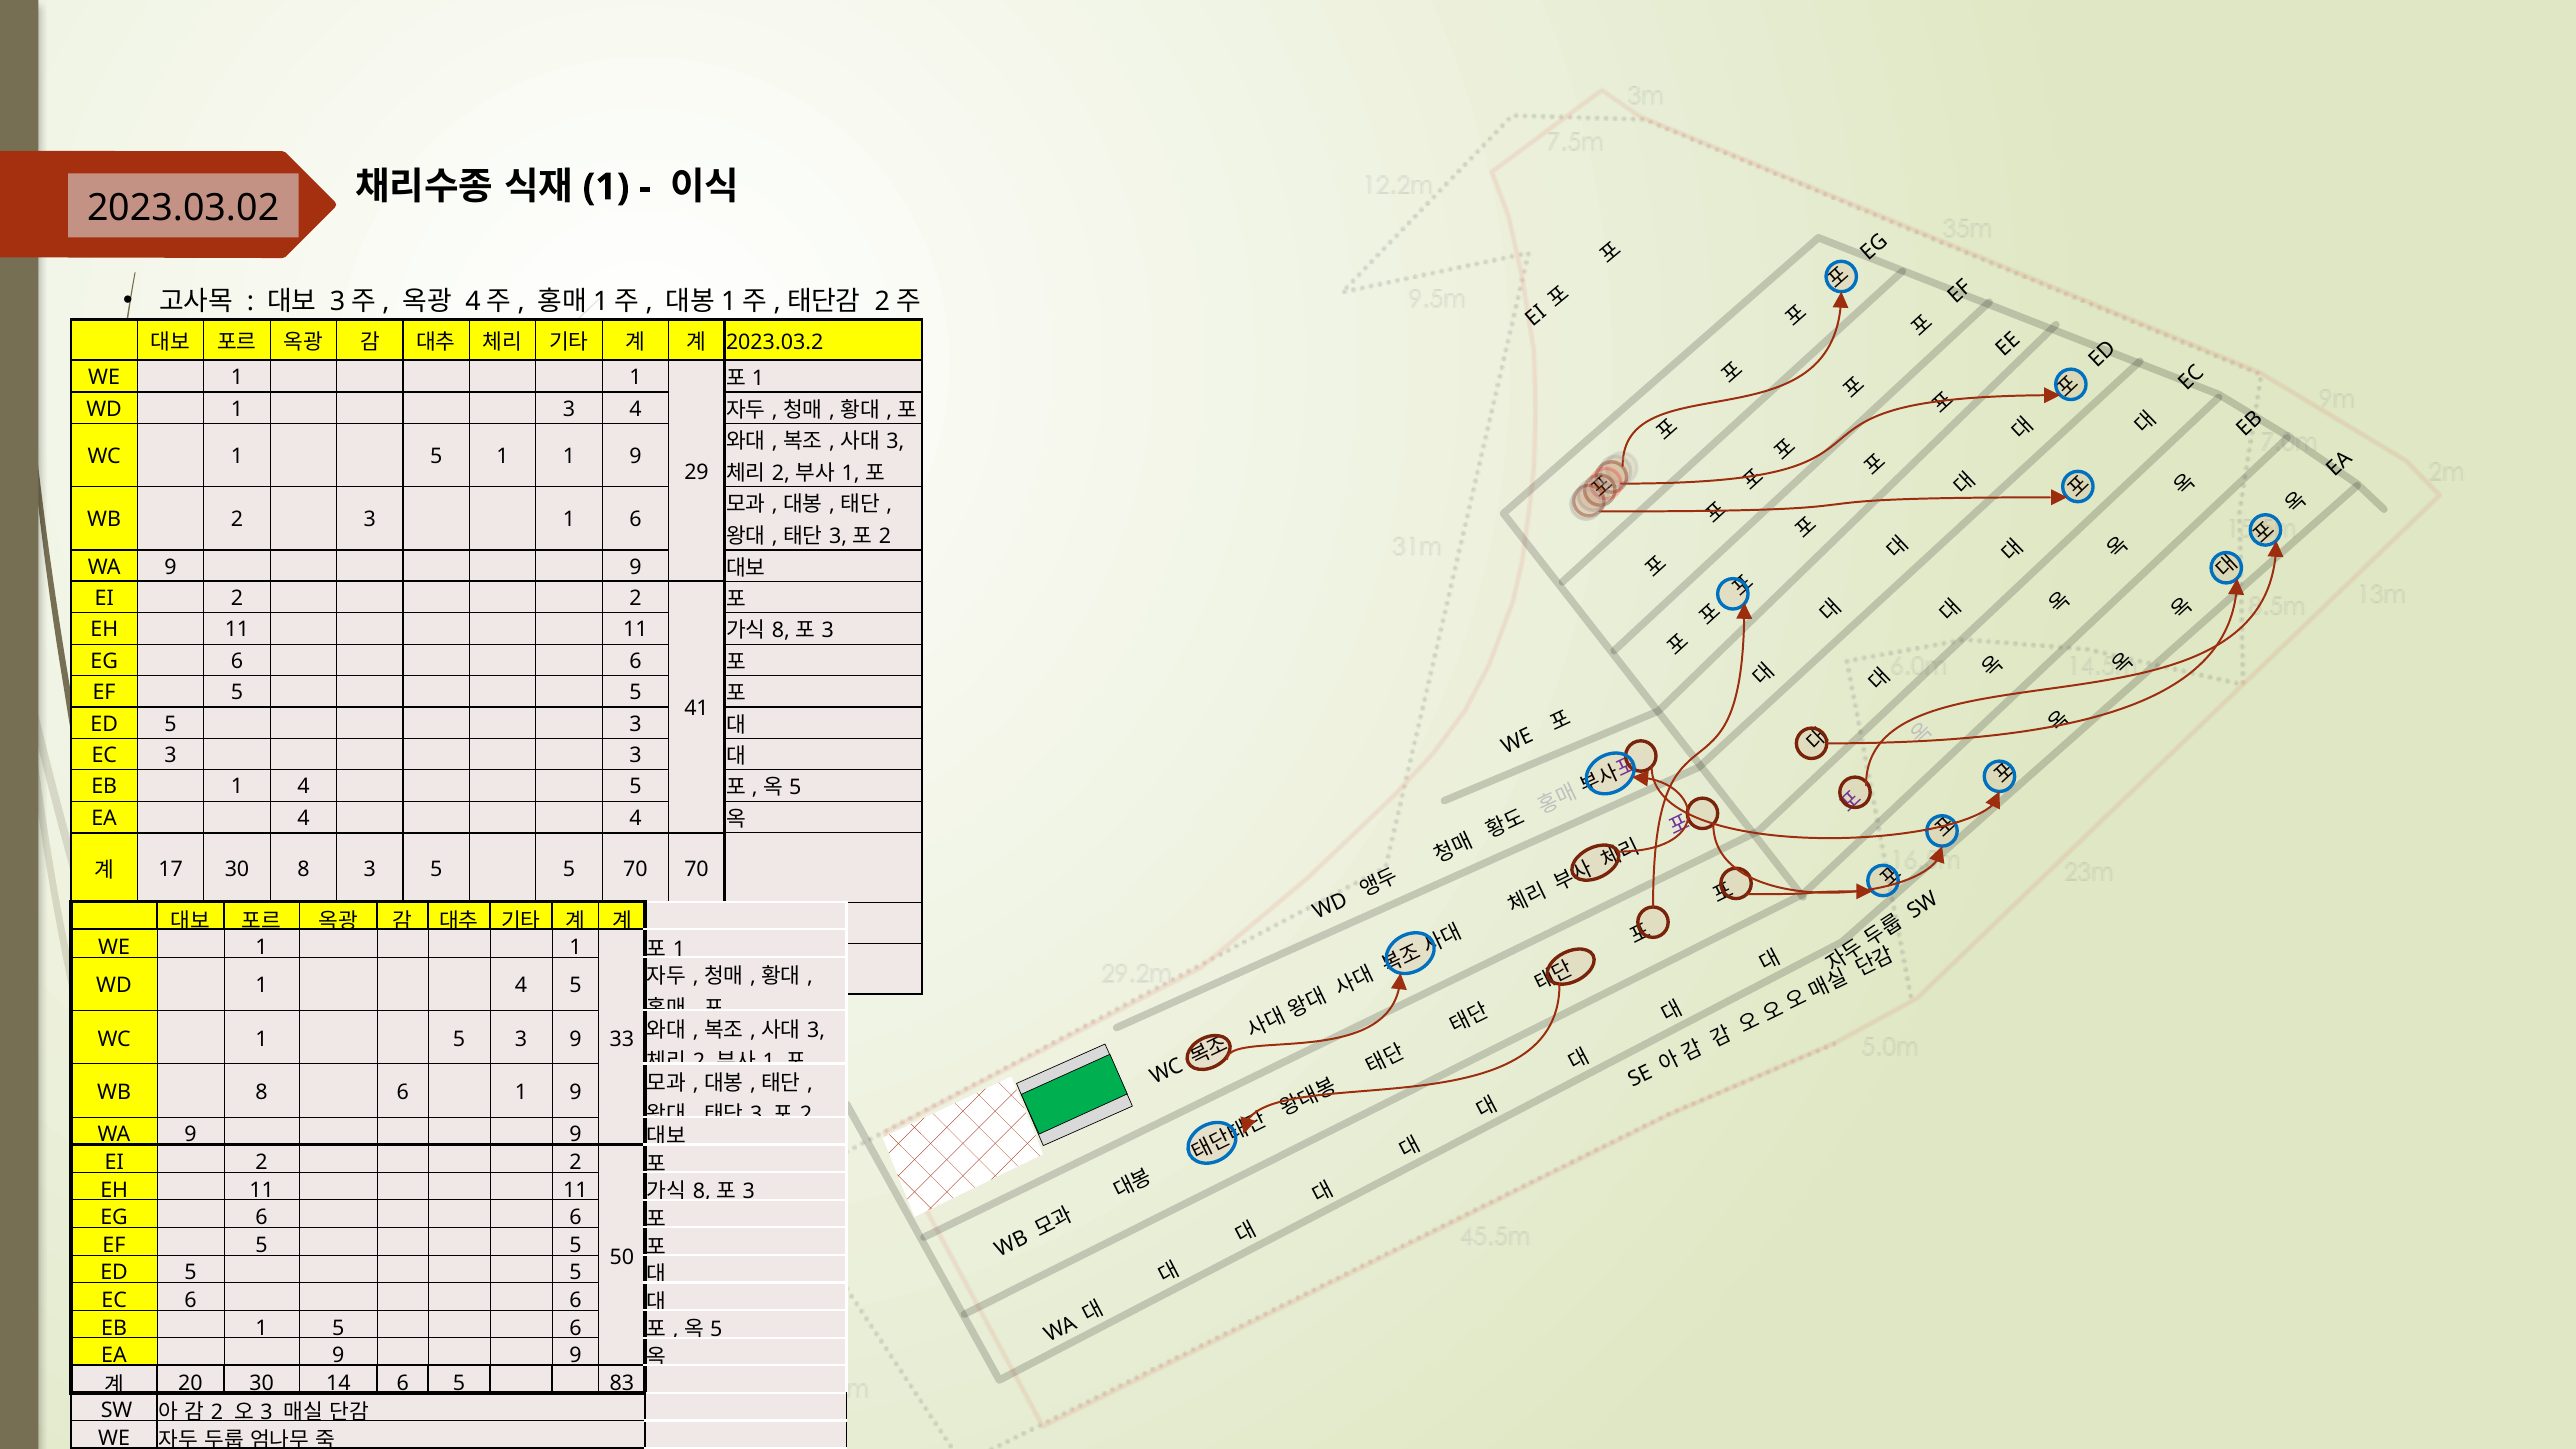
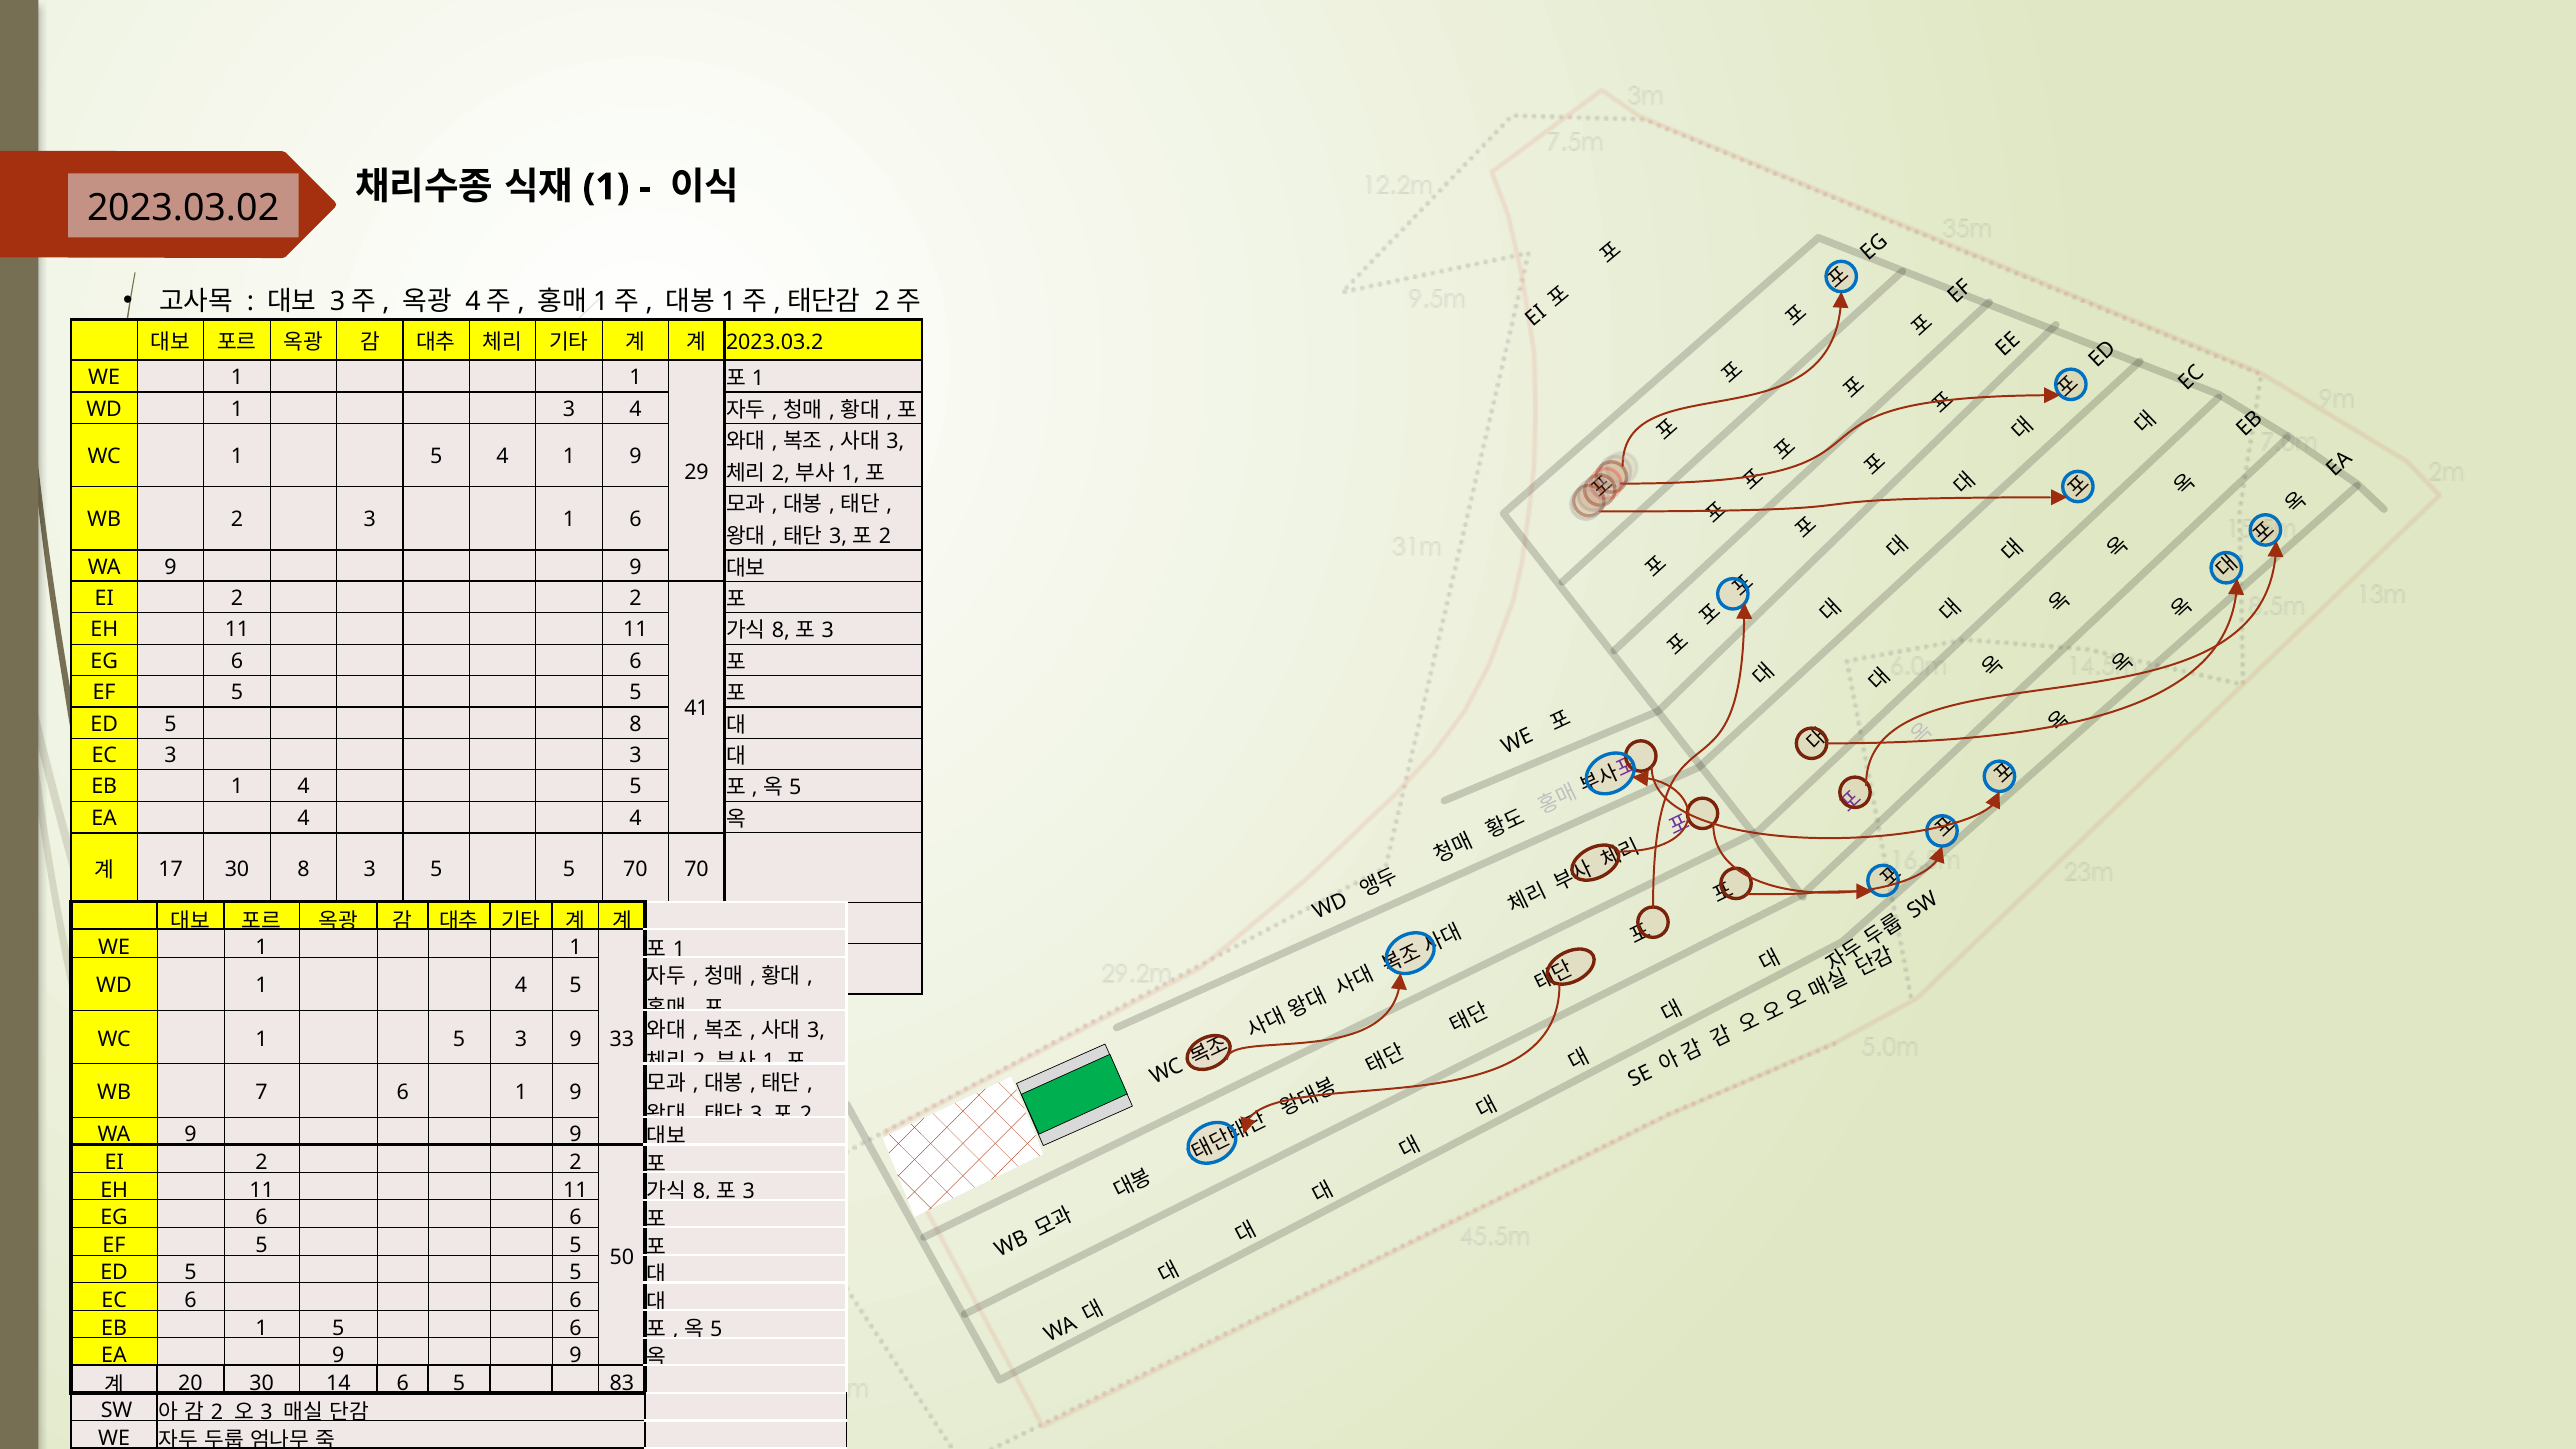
5 1: 1 -> 4
ED 5 3: 3 -> 8
WB 8: 8 -> 7
